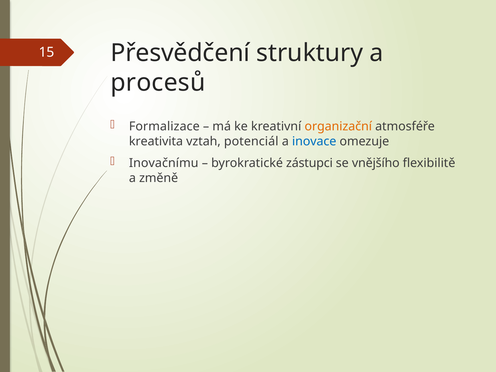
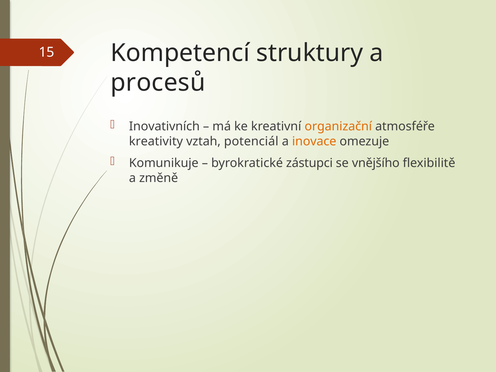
Přesvědčení: Přesvědčení -> Kompetencí
Formalizace: Formalizace -> Inovativních
kreativita: kreativita -> kreativity
inovace colour: blue -> orange
Inovačnímu: Inovačnímu -> Komunikuje
